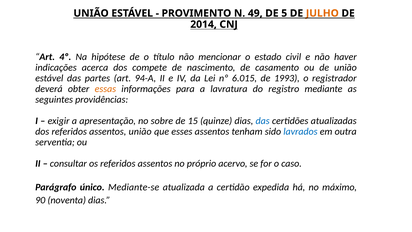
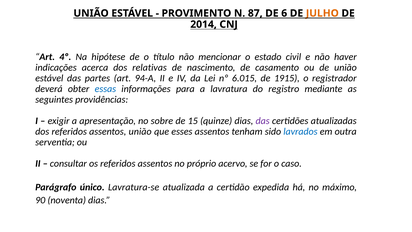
49: 49 -> 87
5: 5 -> 6
compete: compete -> relativas
1993: 1993 -> 1915
essas colour: orange -> blue
das at (263, 121) colour: blue -> purple
Mediante-se: Mediante-se -> Lavratura-se
